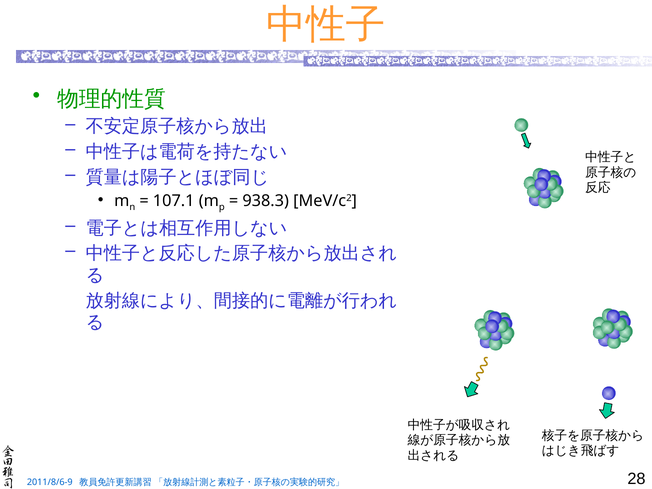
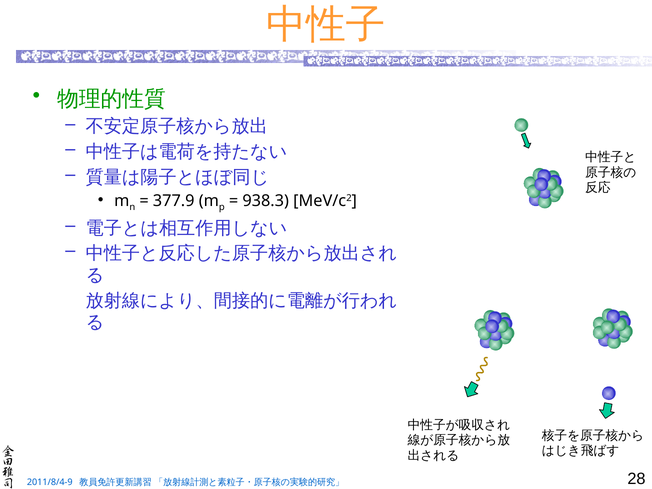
107.1: 107.1 -> 377.9
2011/8/6-9: 2011/8/6-9 -> 2011/8/4-9
